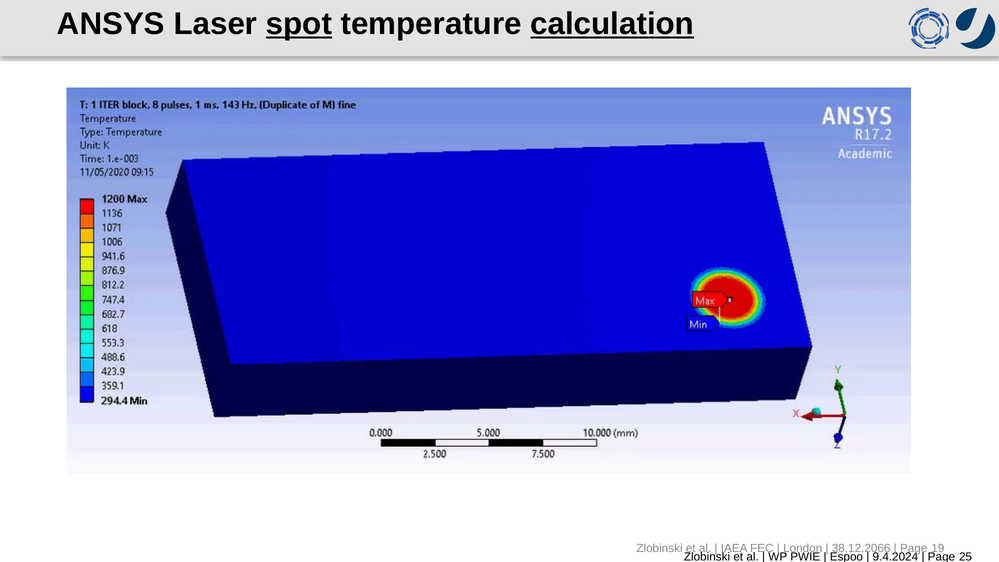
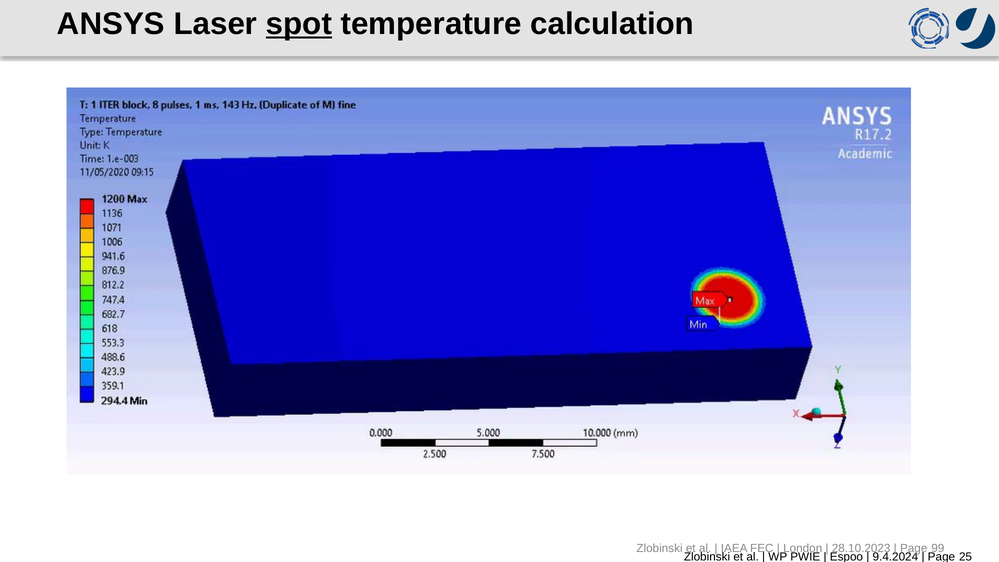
calculation underline: present -> none
38.12.2066: 38.12.2066 -> 28.10.2023
19: 19 -> 99
